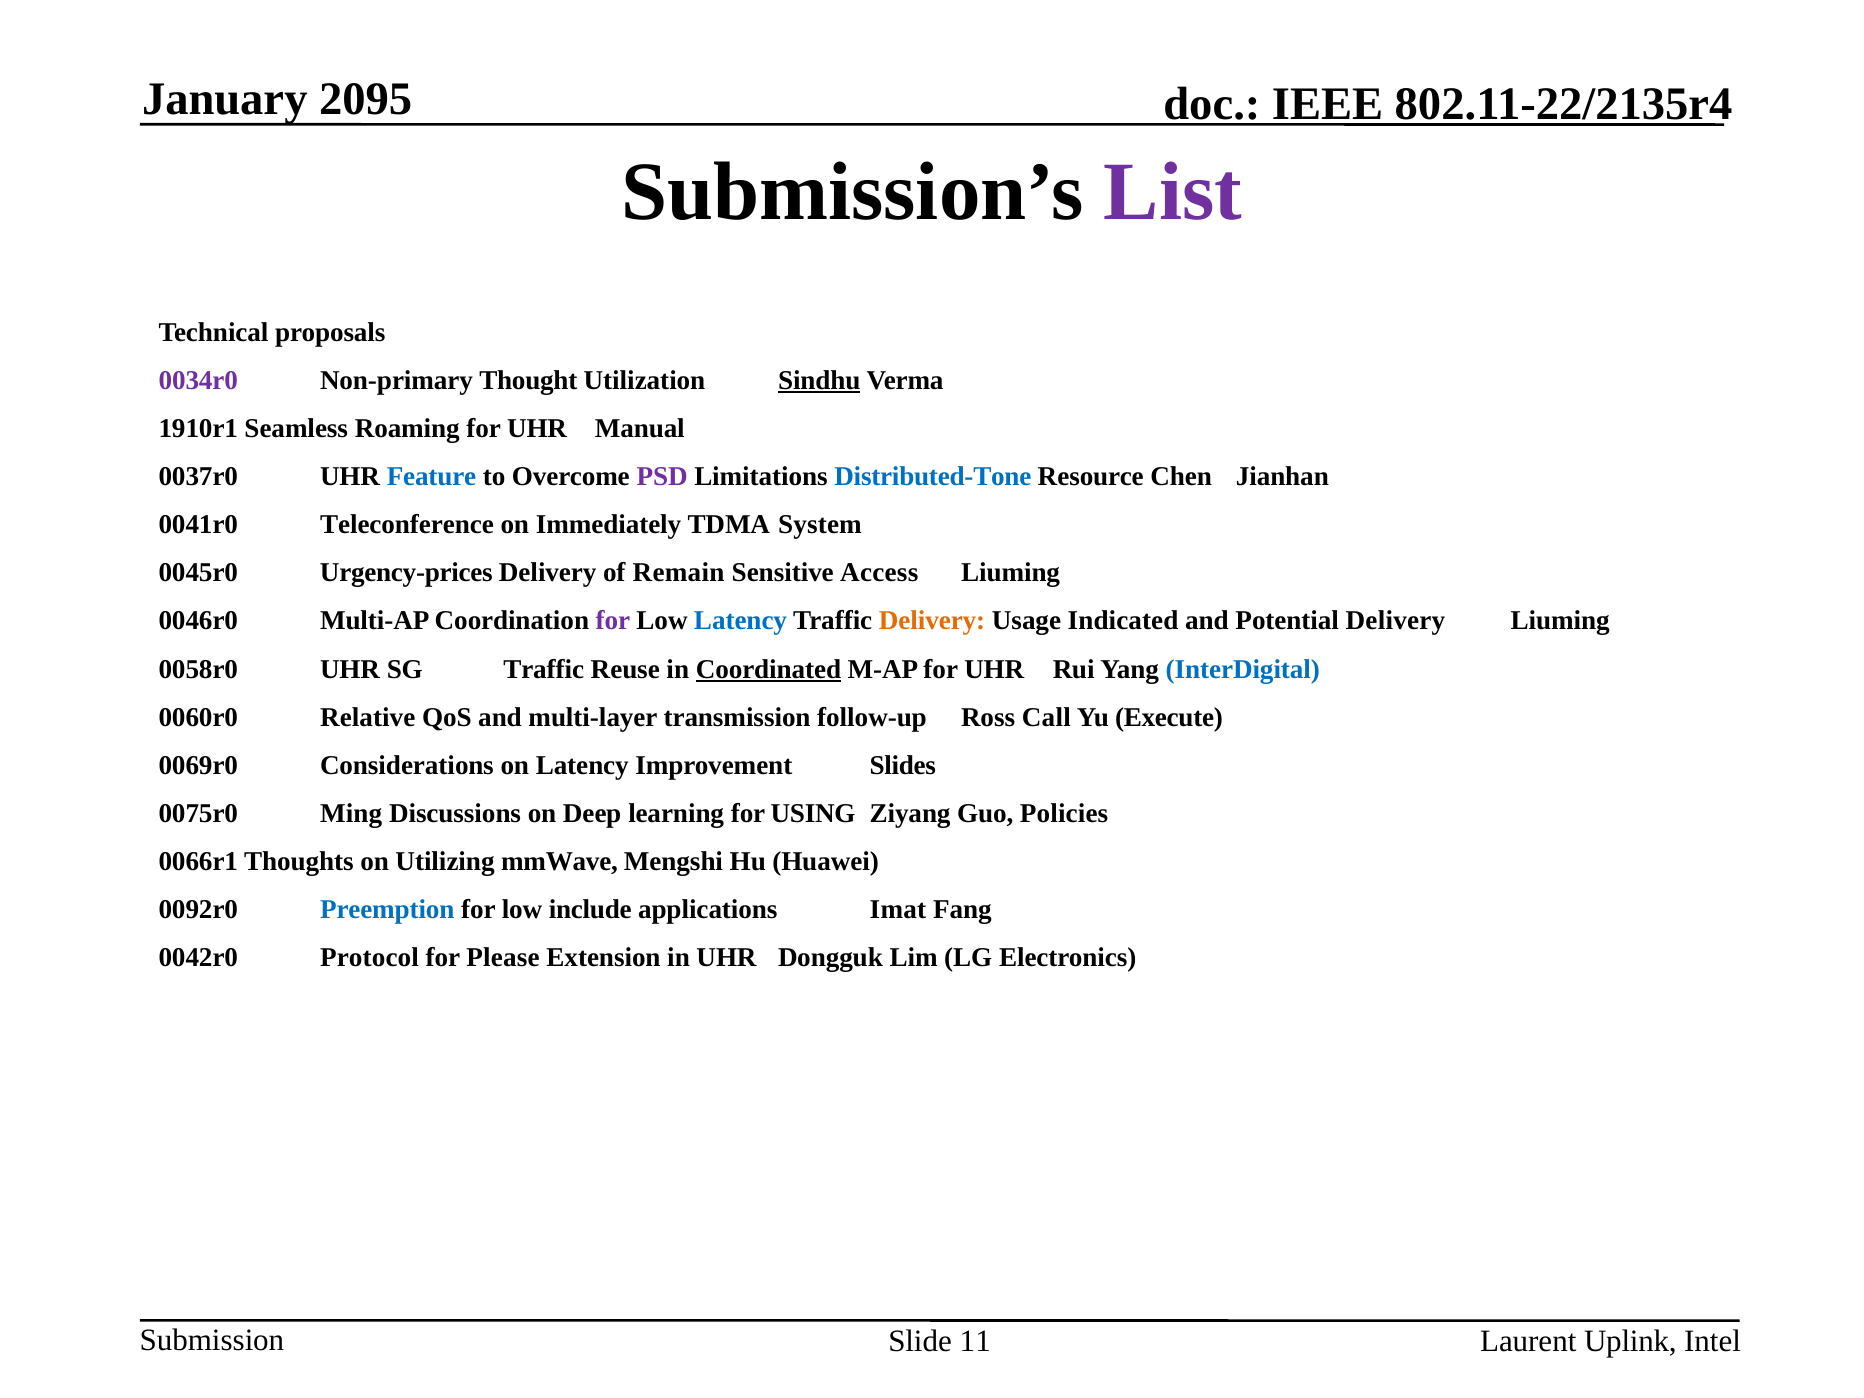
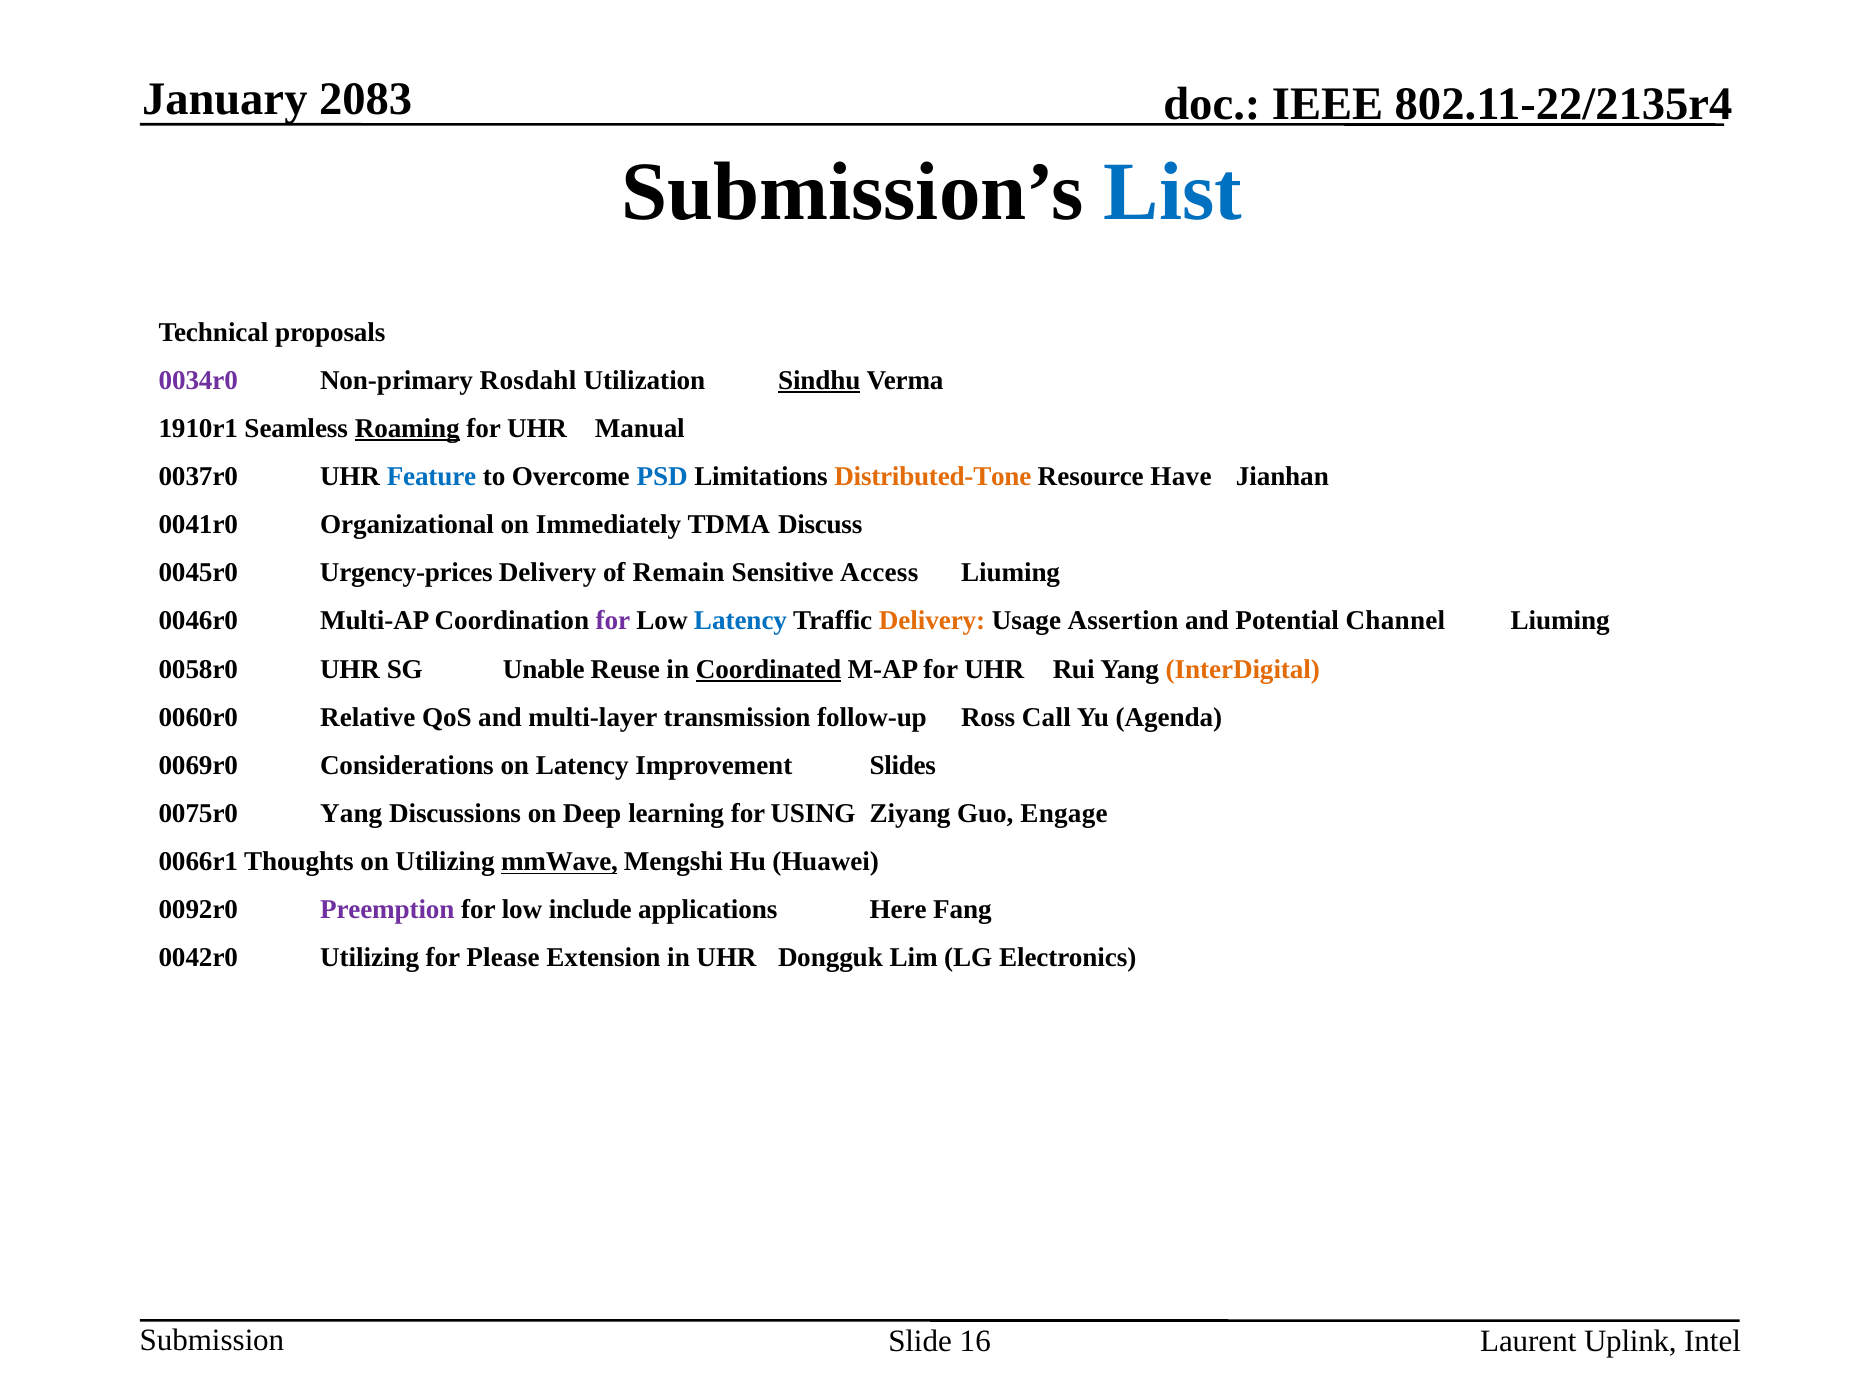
2095: 2095 -> 2083
List colour: purple -> blue
Thought: Thought -> Rosdahl
Roaming underline: none -> present
PSD colour: purple -> blue
Distributed-Tone colour: blue -> orange
Chen: Chen -> Have
Teleconference: Teleconference -> Organizational
System: System -> Discuss
Indicated: Indicated -> Assertion
Potential Delivery: Delivery -> Channel
SG Traffic: Traffic -> Unable
InterDigital colour: blue -> orange
Execute: Execute -> Agenda
0075r0 Ming: Ming -> Yang
Policies: Policies -> Engage
mmWave underline: none -> present
Preemption colour: blue -> purple
Imat: Imat -> Here
0042r0 Protocol: Protocol -> Utilizing
11: 11 -> 16
